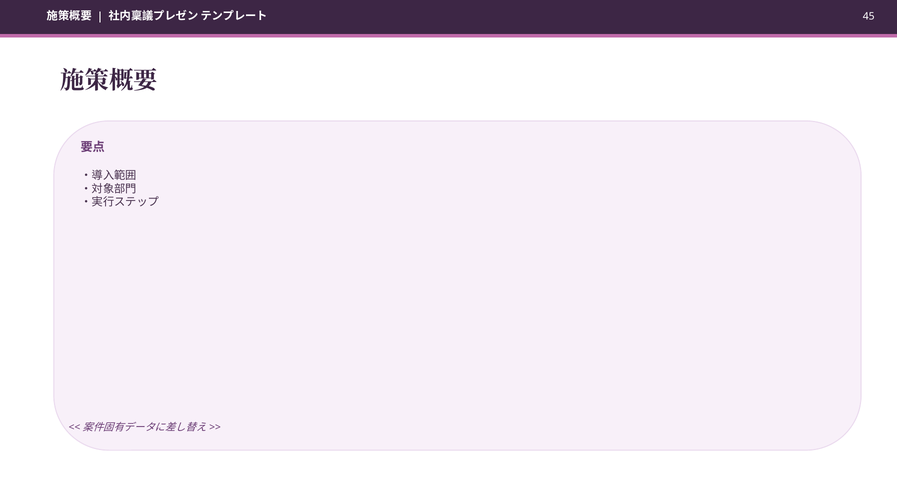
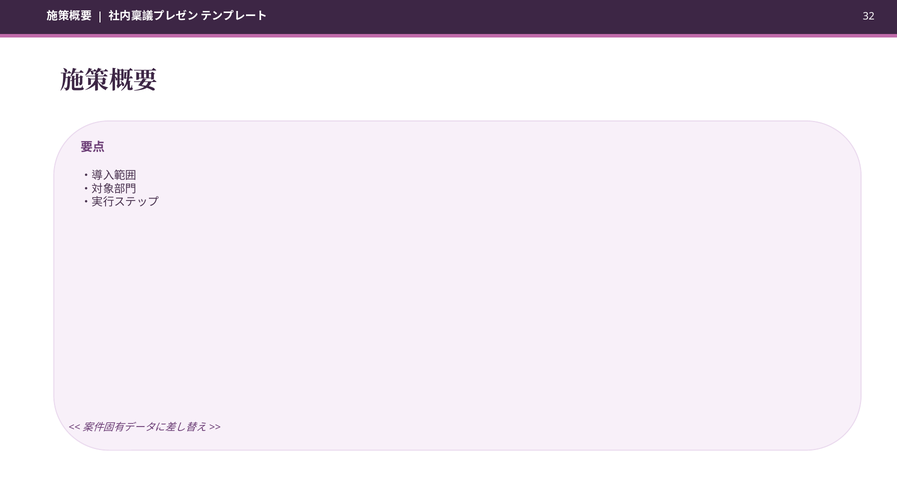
45: 45 -> 32
